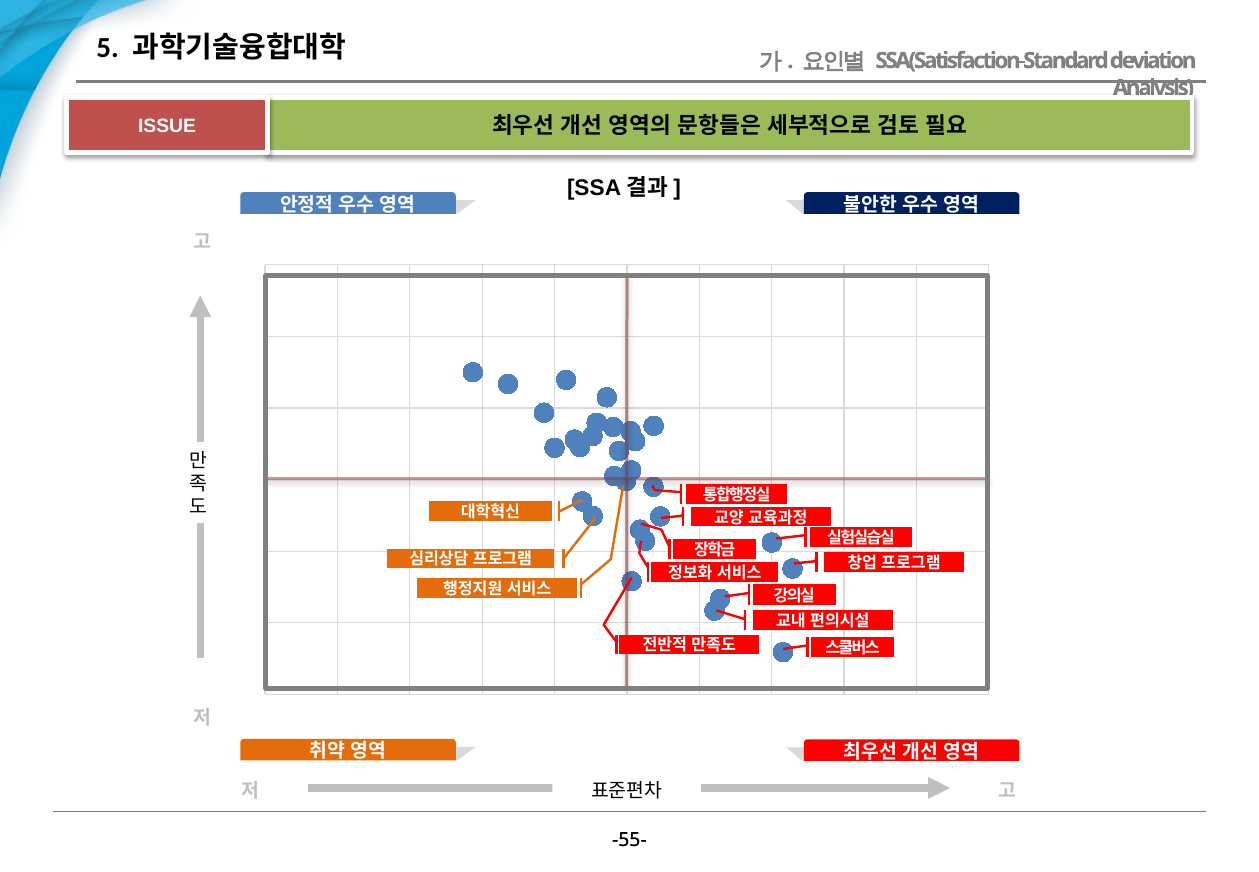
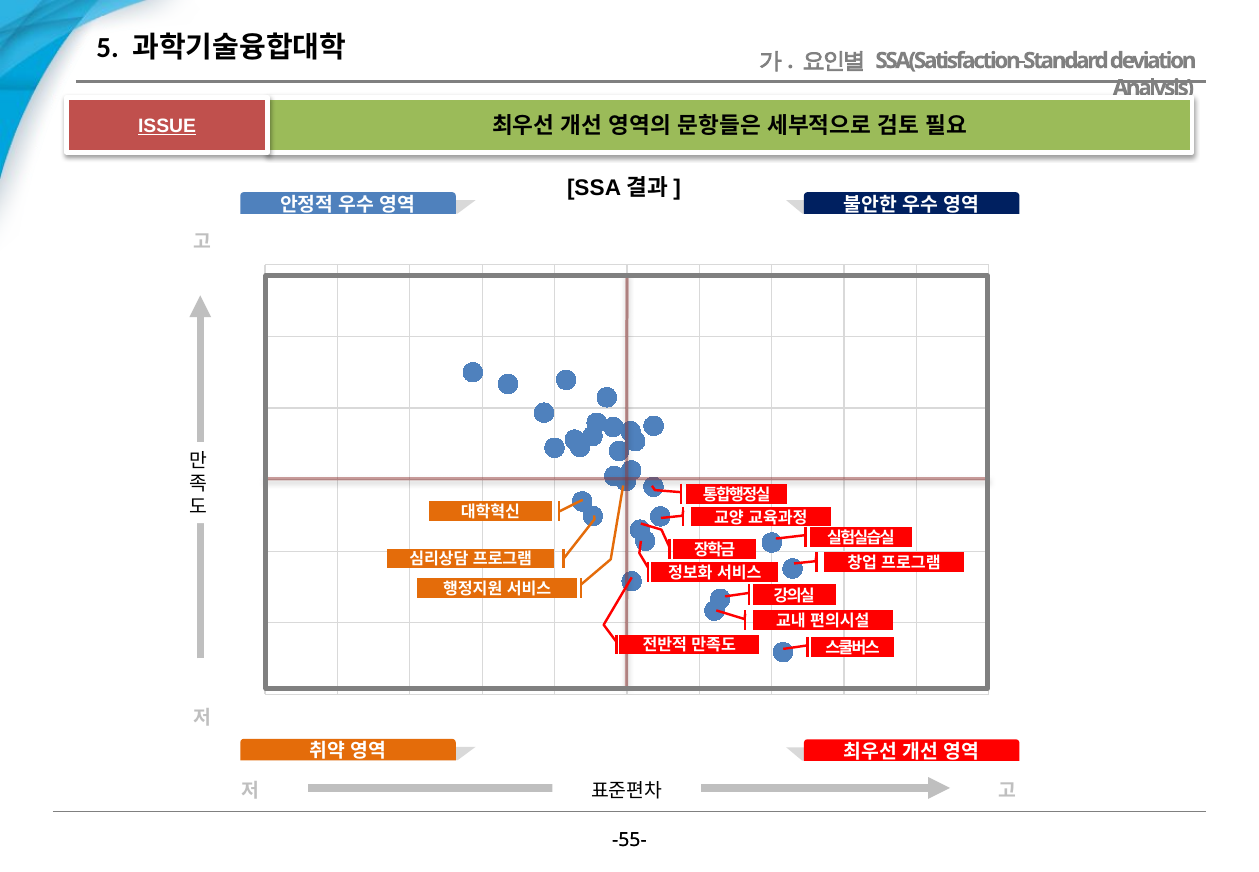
ISSUE underline: none -> present
